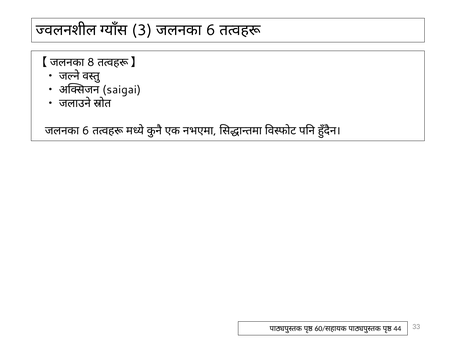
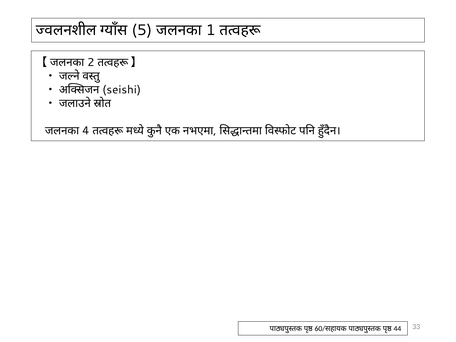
3: 3 -> 5
6 at (211, 30): 6 -> 1
8: 8 -> 2
saigai: saigai -> seishi
6 at (86, 131): 6 -> 4
